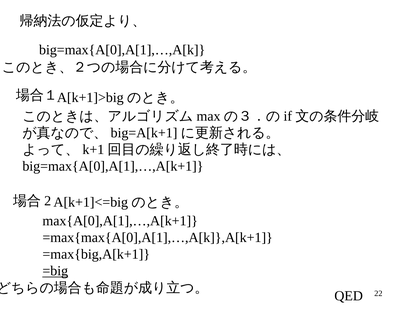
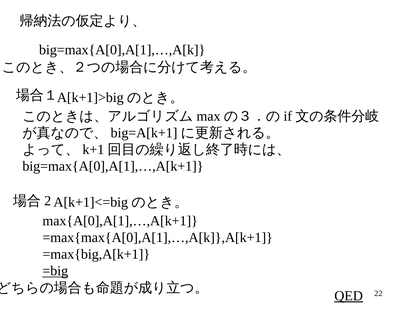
QED underline: none -> present
